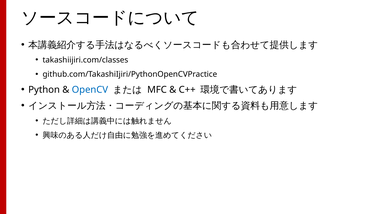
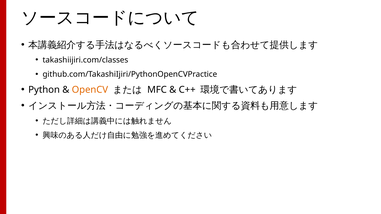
OpenCV colour: blue -> orange
